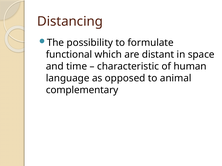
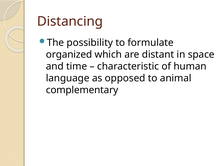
functional: functional -> organized
